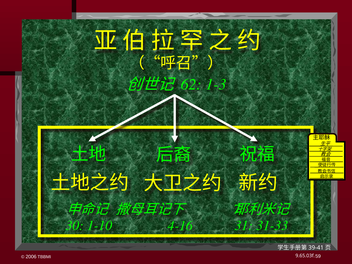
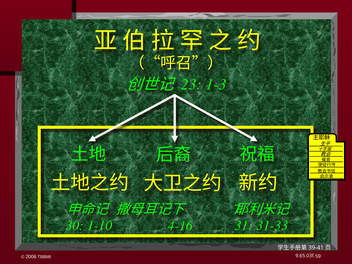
62: 62 -> 23
